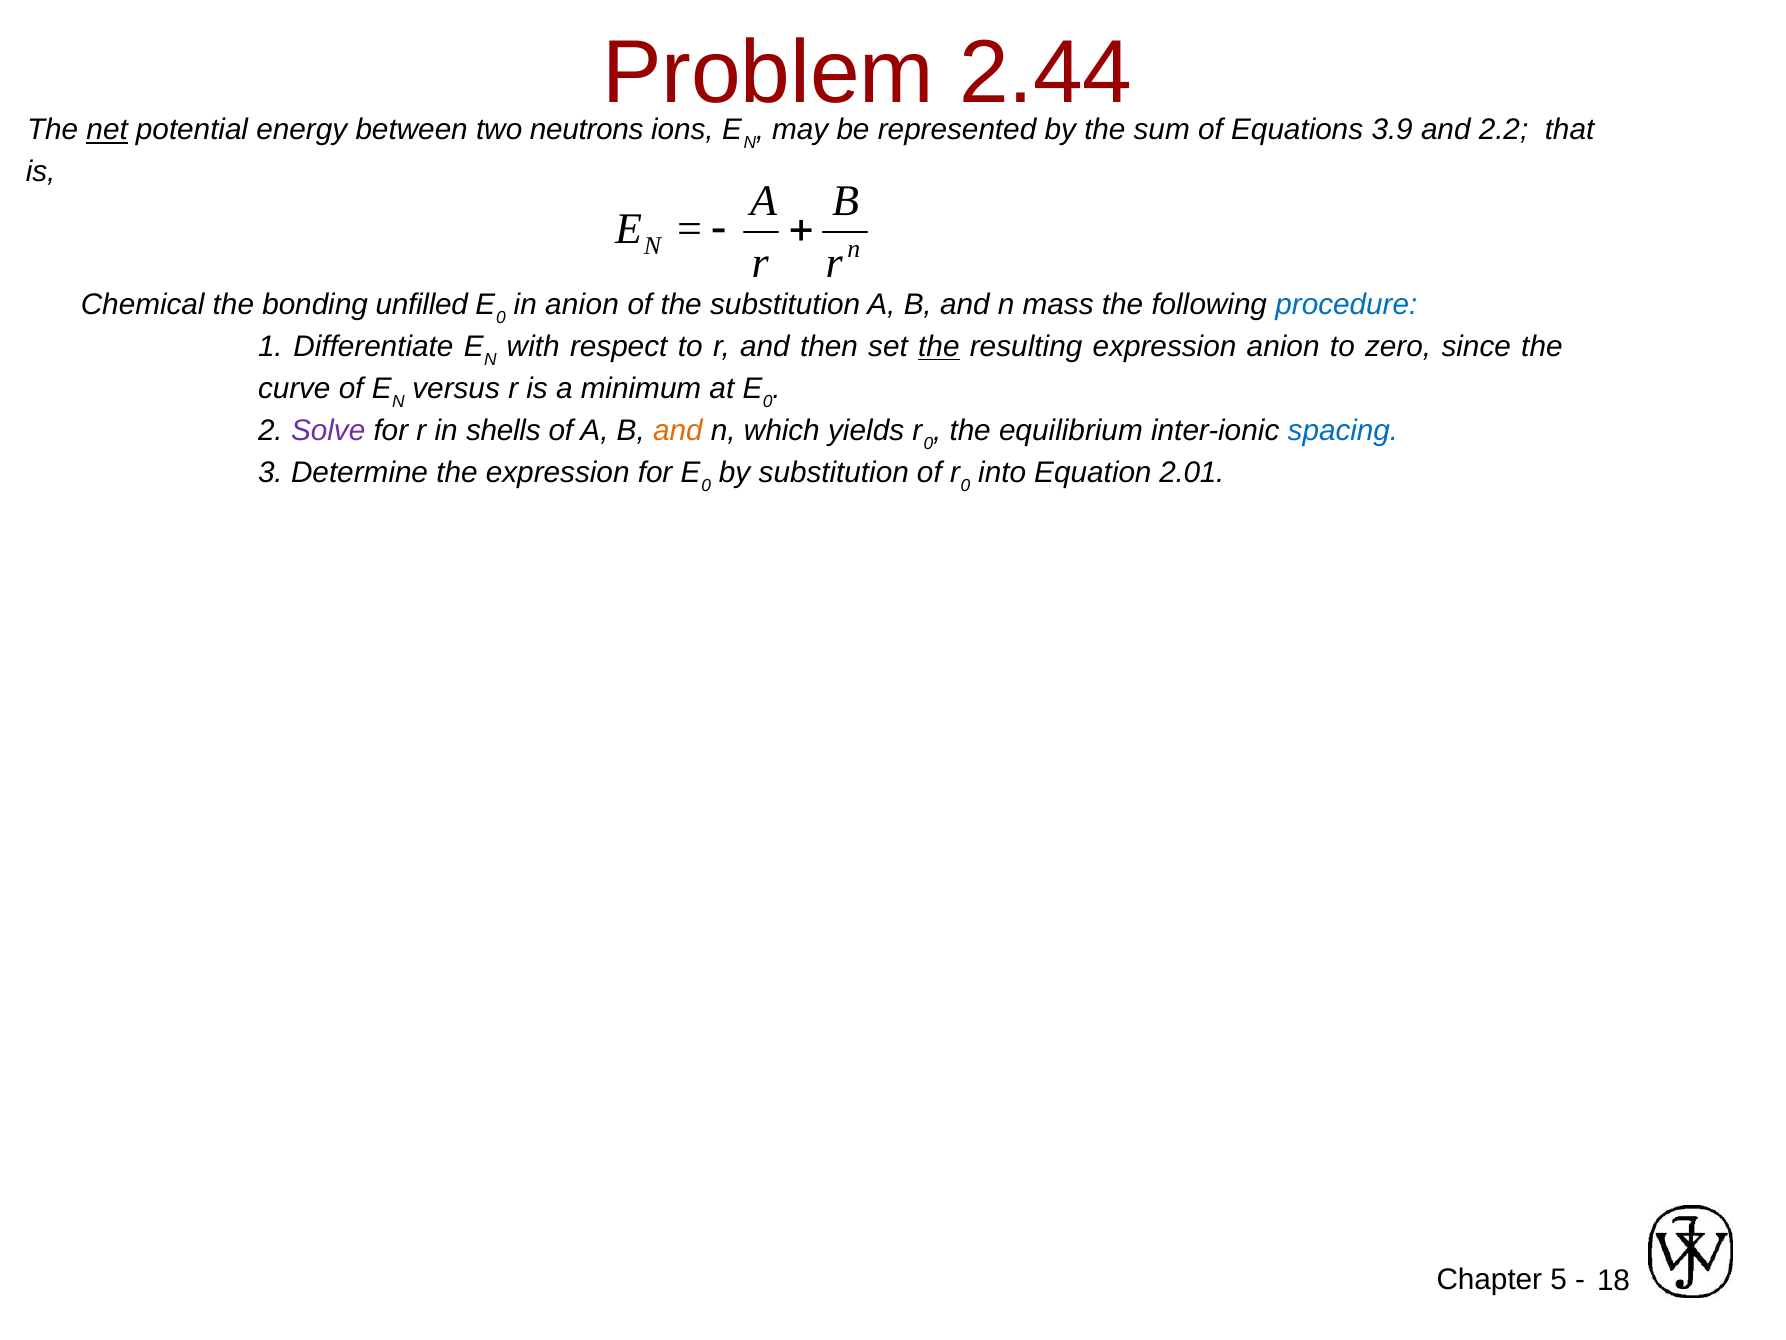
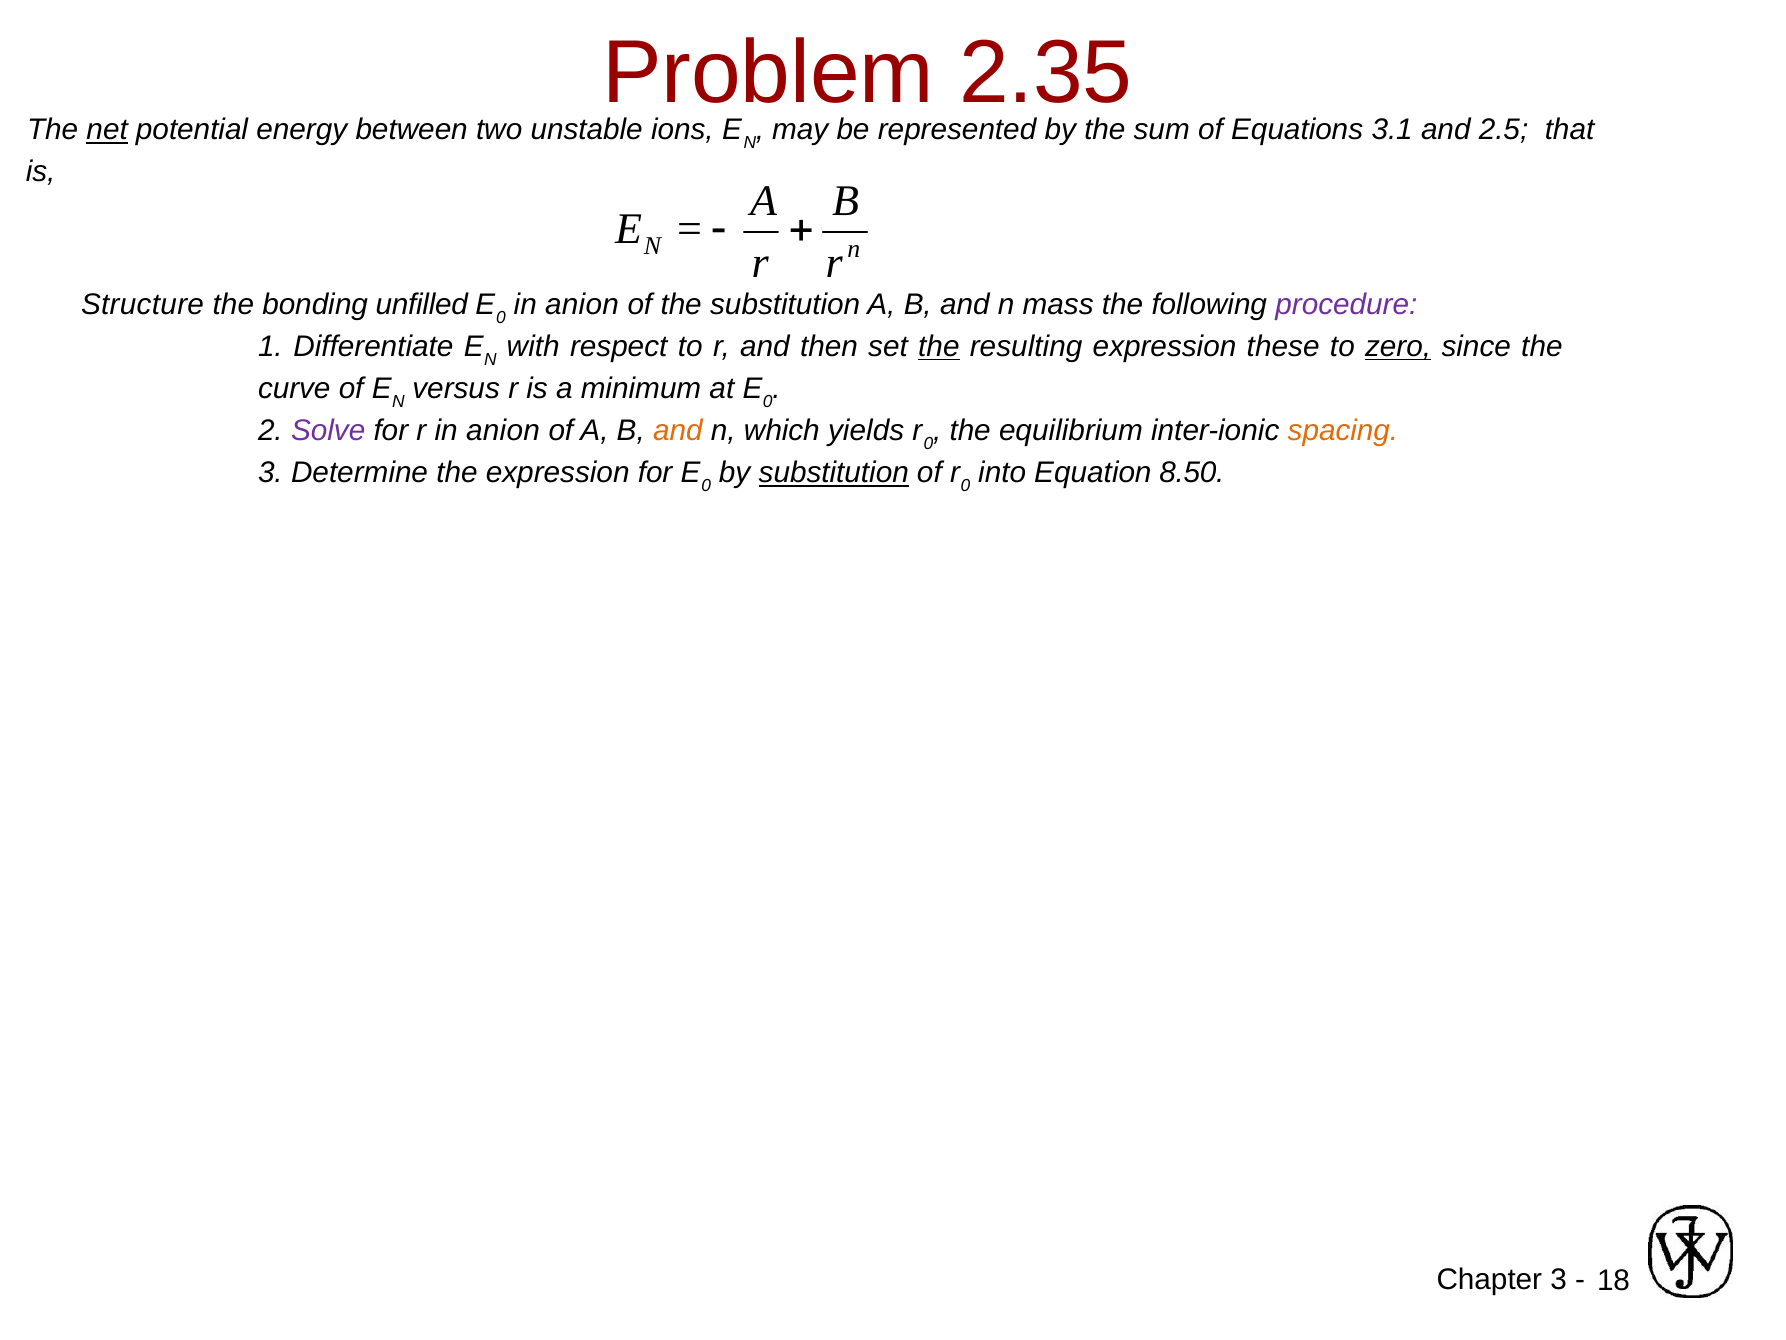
2.44: 2.44 -> 2.35
neutrons: neutrons -> unstable
3.9: 3.9 -> 3.1
2.2: 2.2 -> 2.5
Chemical: Chemical -> Structure
procedure colour: blue -> purple
expression anion: anion -> these
zero underline: none -> present
r in shells: shells -> anion
spacing colour: blue -> orange
substitution at (834, 473) underline: none -> present
2.01: 2.01 -> 8.50
5 at (1559, 1279): 5 -> 3
